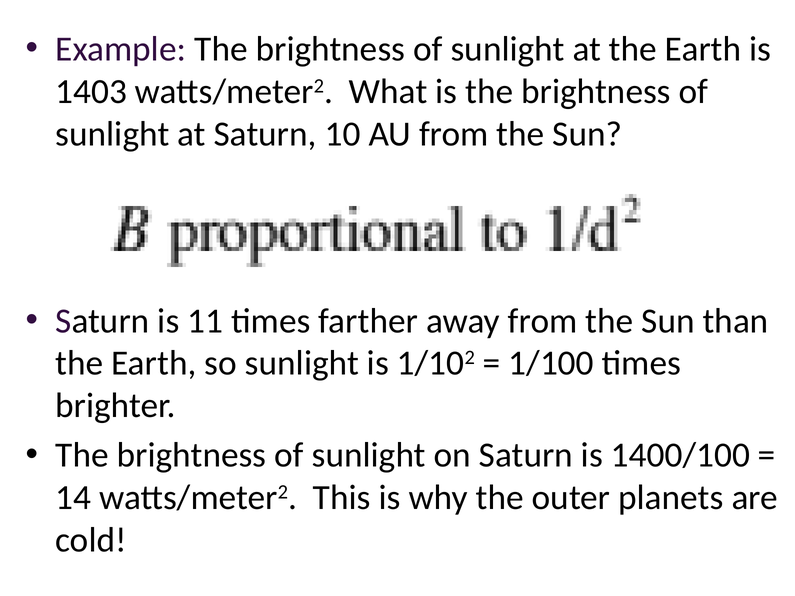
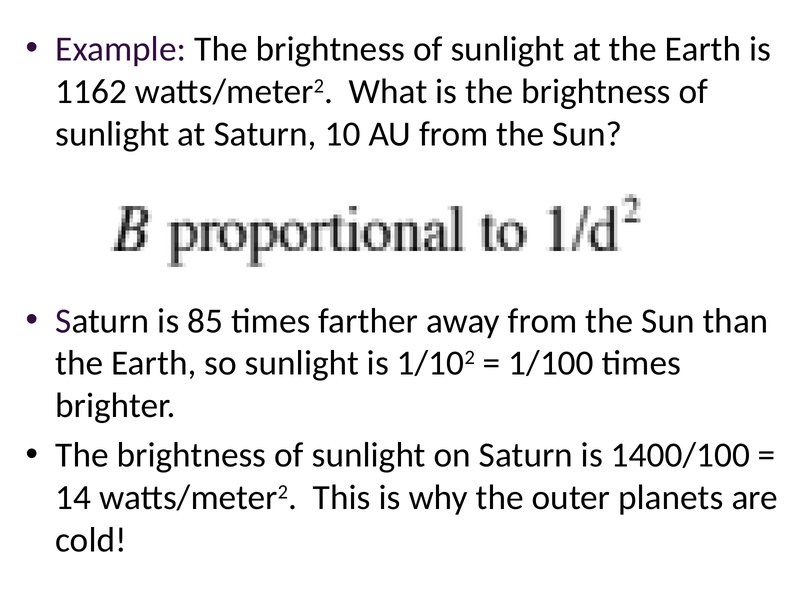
1403: 1403 -> 1162
11: 11 -> 85
